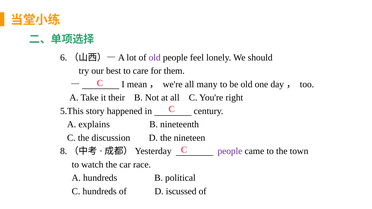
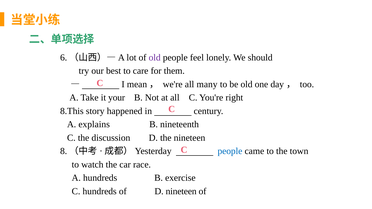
their: their -> your
5.This: 5.This -> 8.This
people at (230, 151) colour: purple -> blue
political: political -> exercise
D iscussed: iscussed -> nineteen
